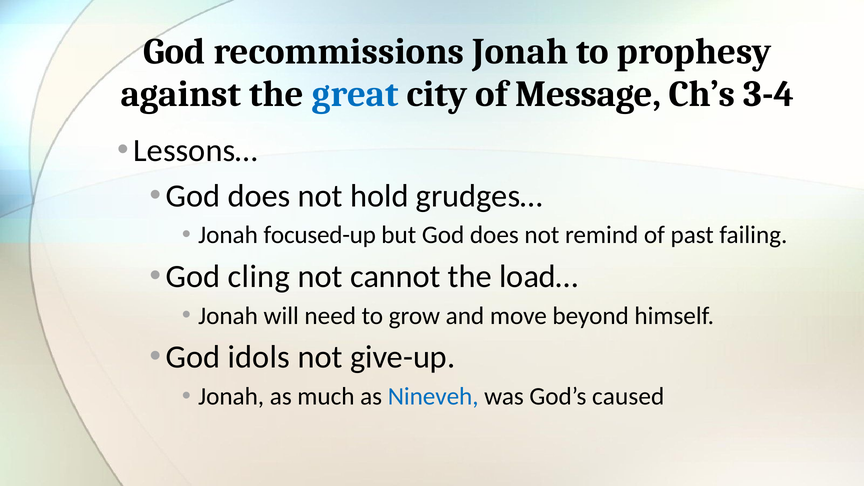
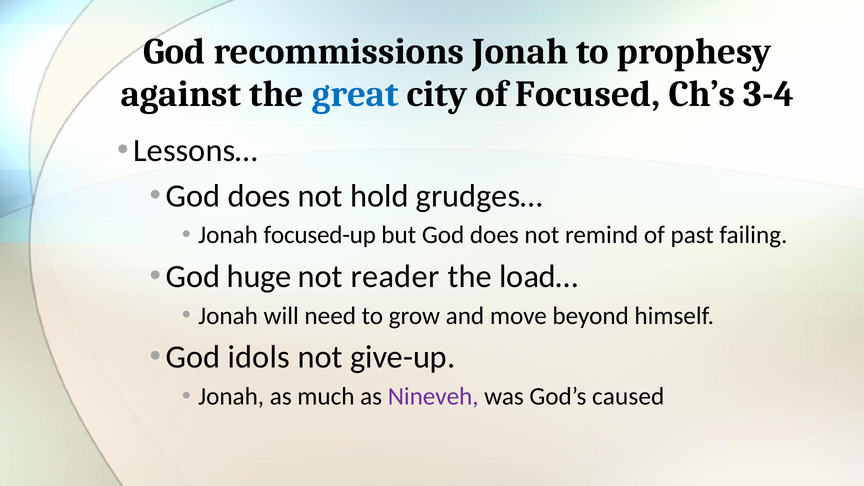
Message: Message -> Focused
cling: cling -> huge
cannot: cannot -> reader
Nineveh colour: blue -> purple
